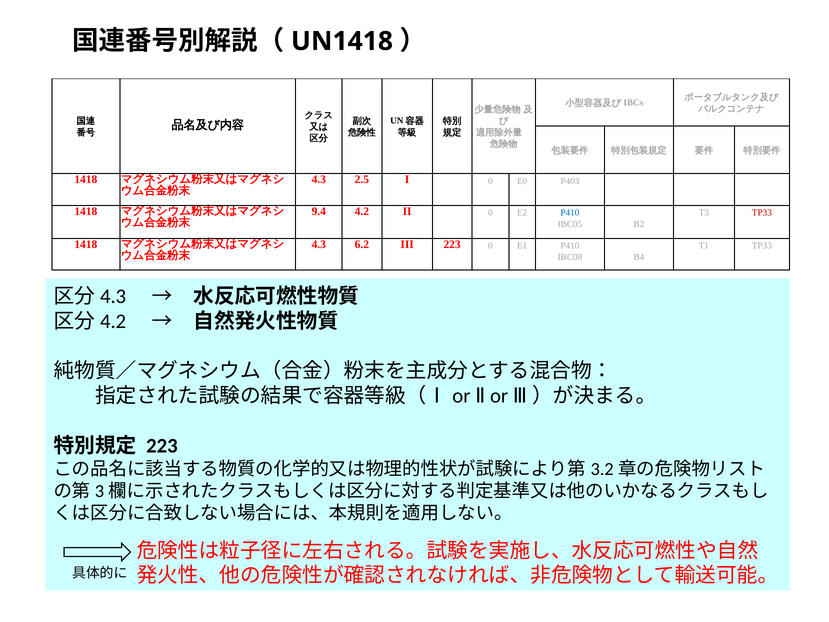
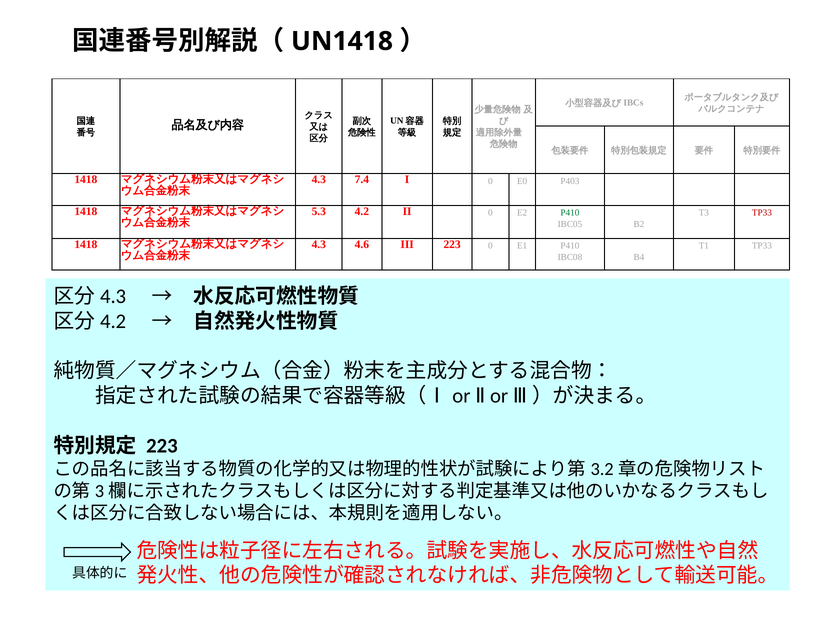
2.5: 2.5 -> 7.4
9.4: 9.4 -> 5.3
P410 at (570, 213) colour: blue -> green
6.2: 6.2 -> 4.6
